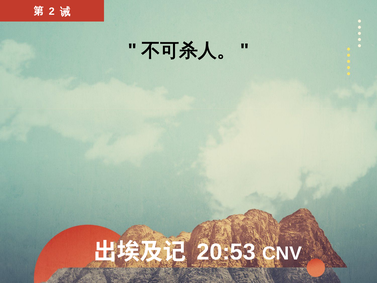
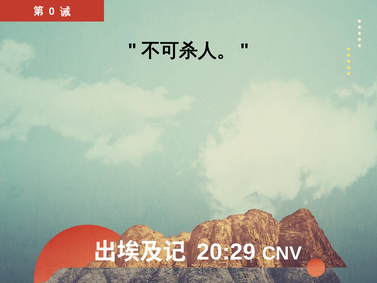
2: 2 -> 0
20:53: 20:53 -> 20:29
